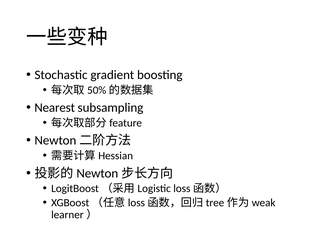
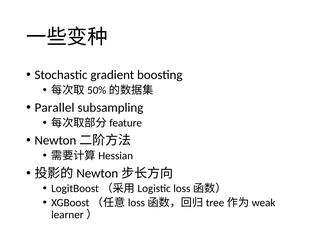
Nearest: Nearest -> Parallel
